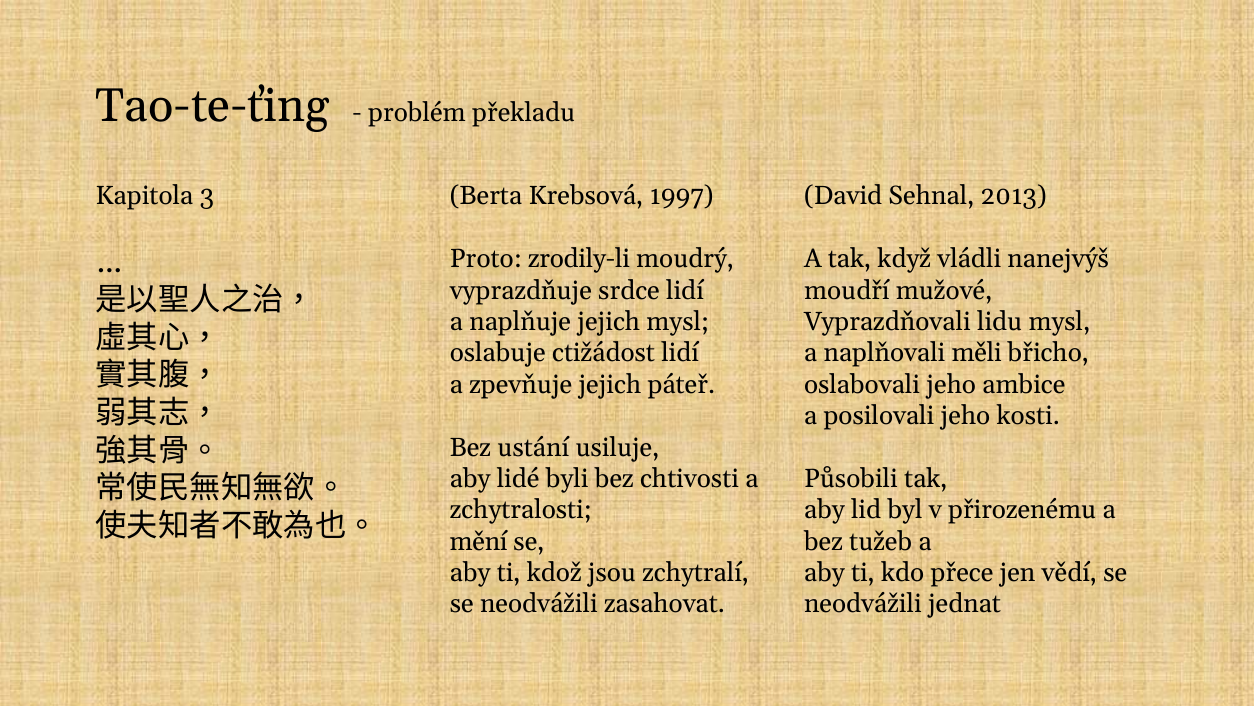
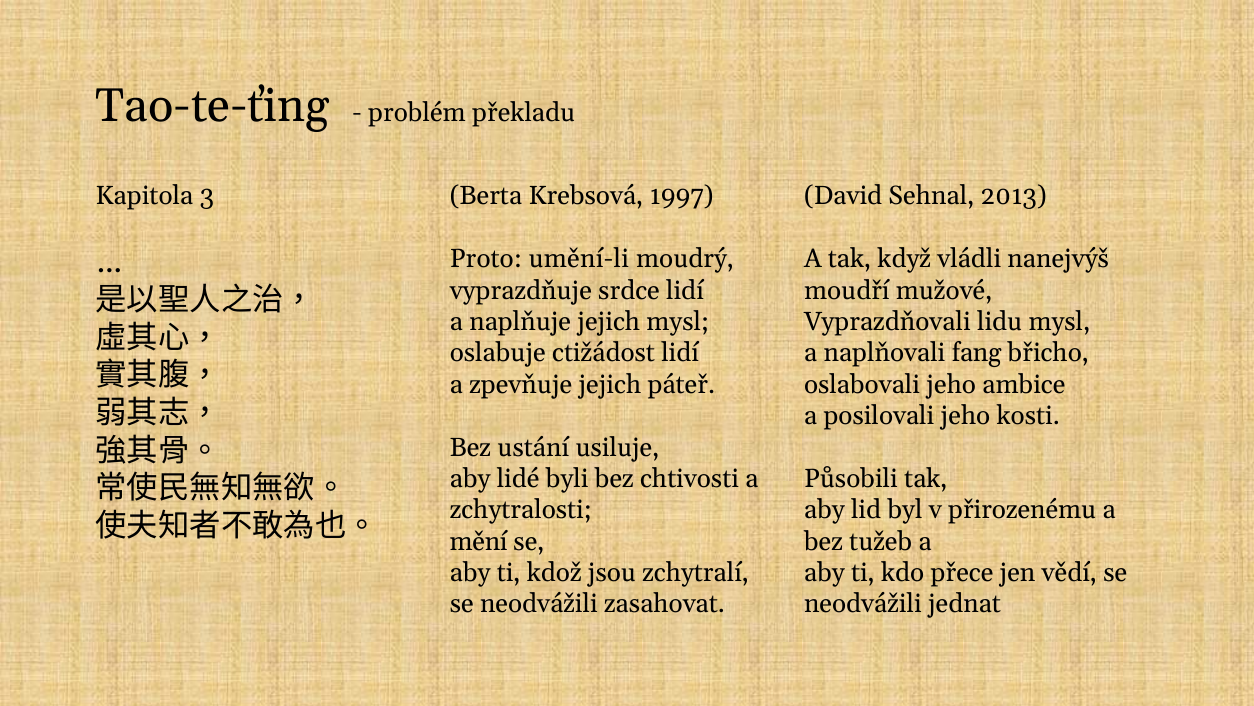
zrodily-li: zrodily-li -> umění-li
měli: měli -> fang
